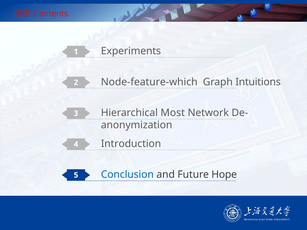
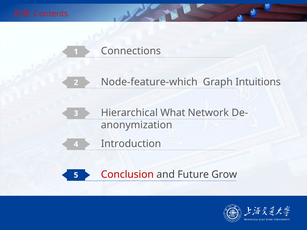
Experiments: Experiments -> Connections
Most: Most -> What
Conclusion colour: blue -> red
Hope: Hope -> Grow
